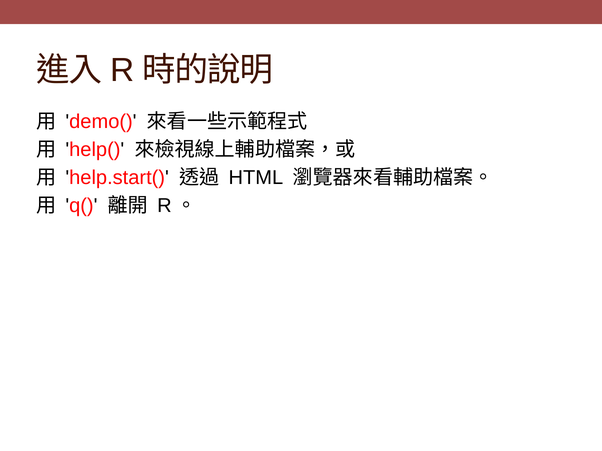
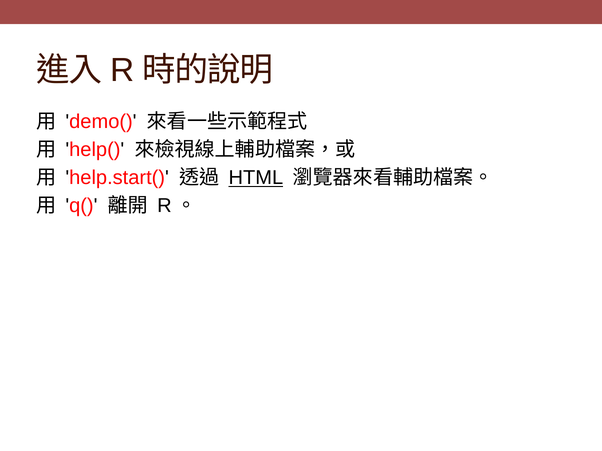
HTML underline: none -> present
